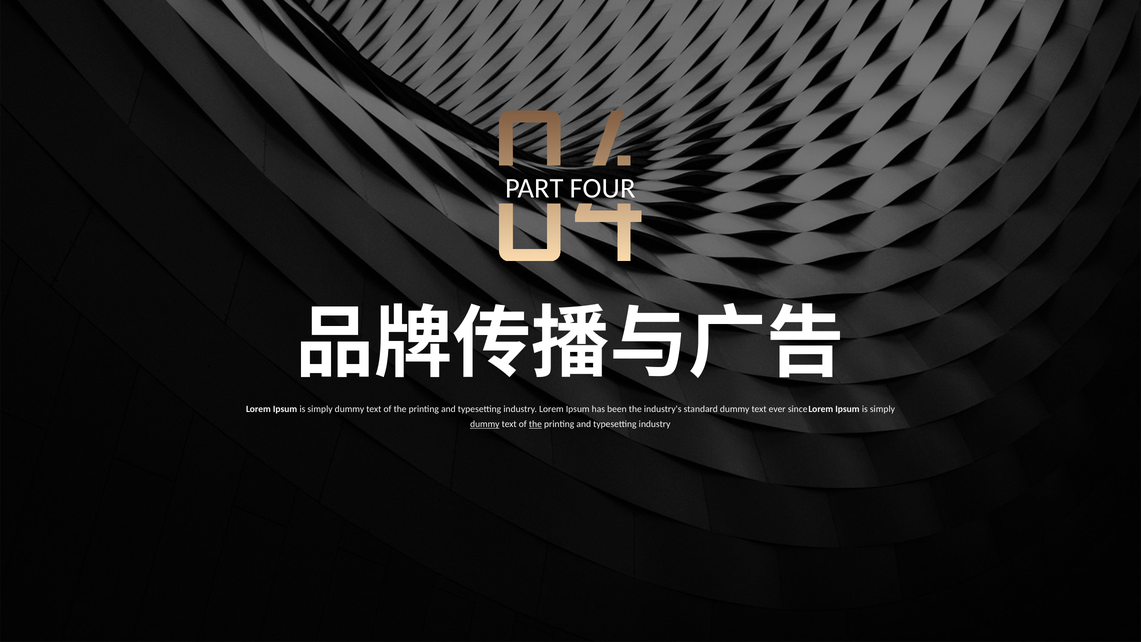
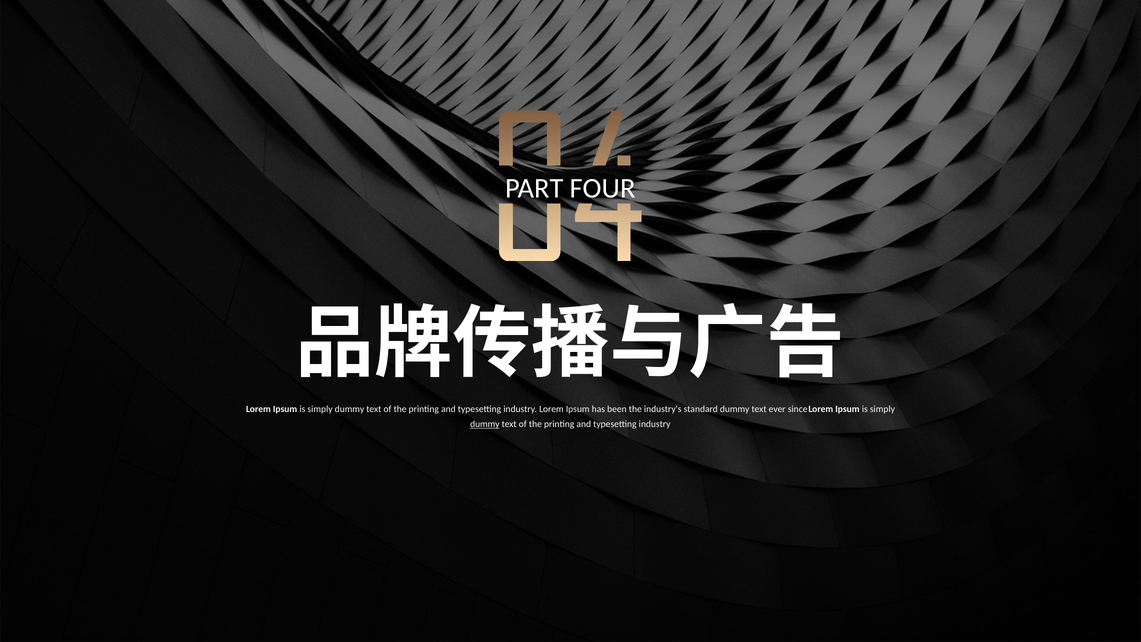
the at (535, 424) underline: present -> none
